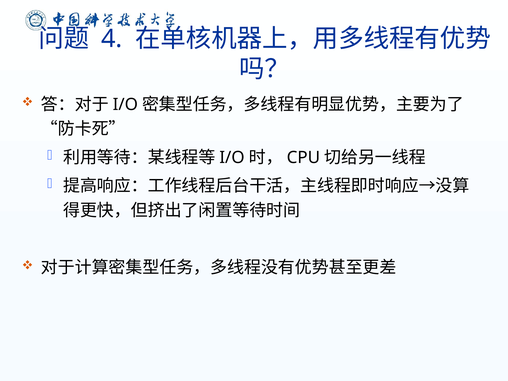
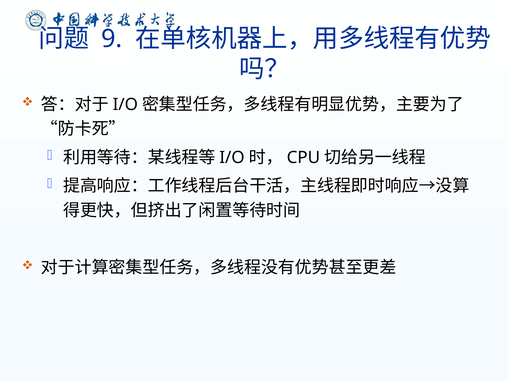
4: 4 -> 9
